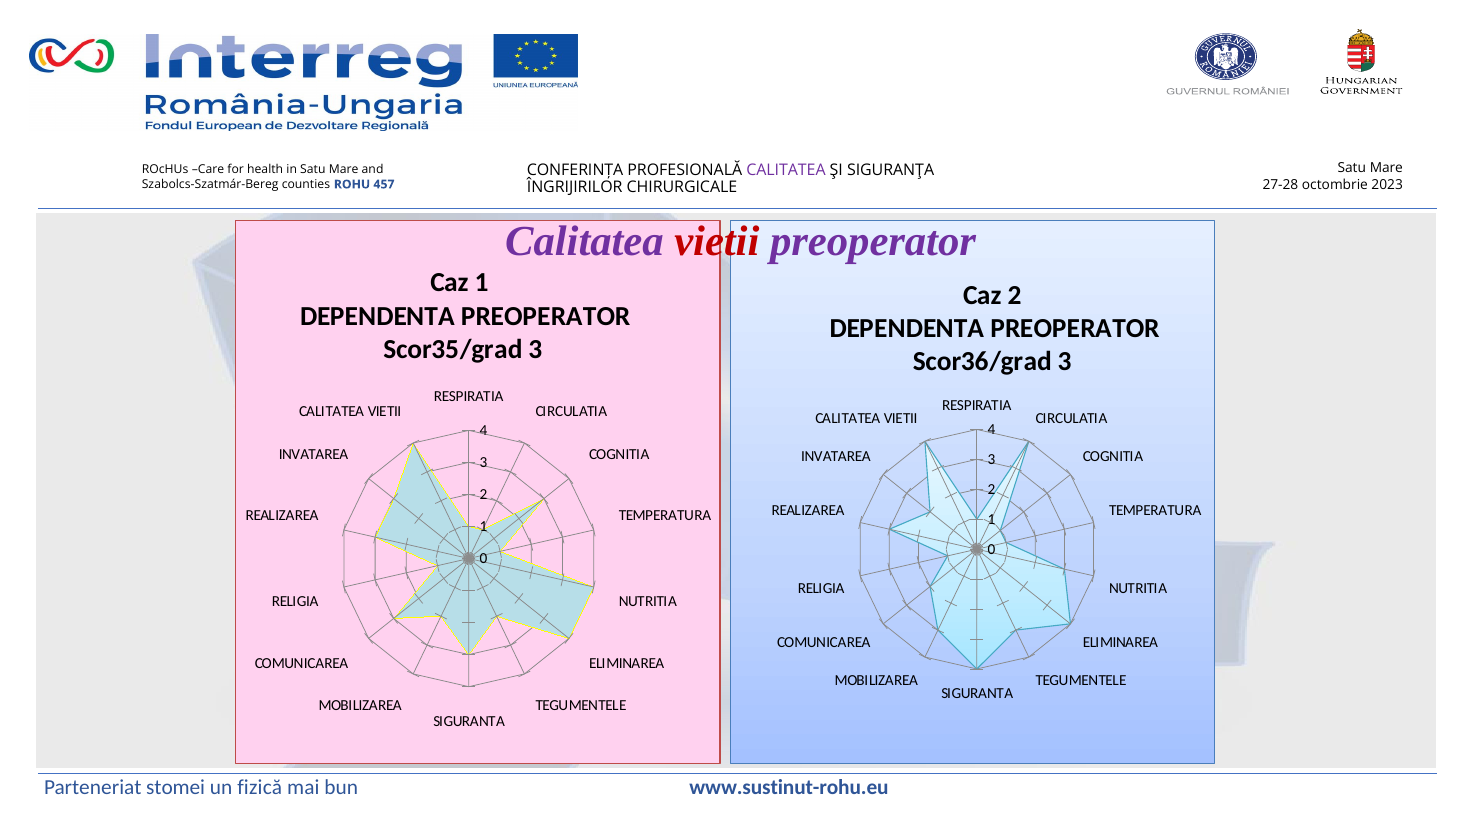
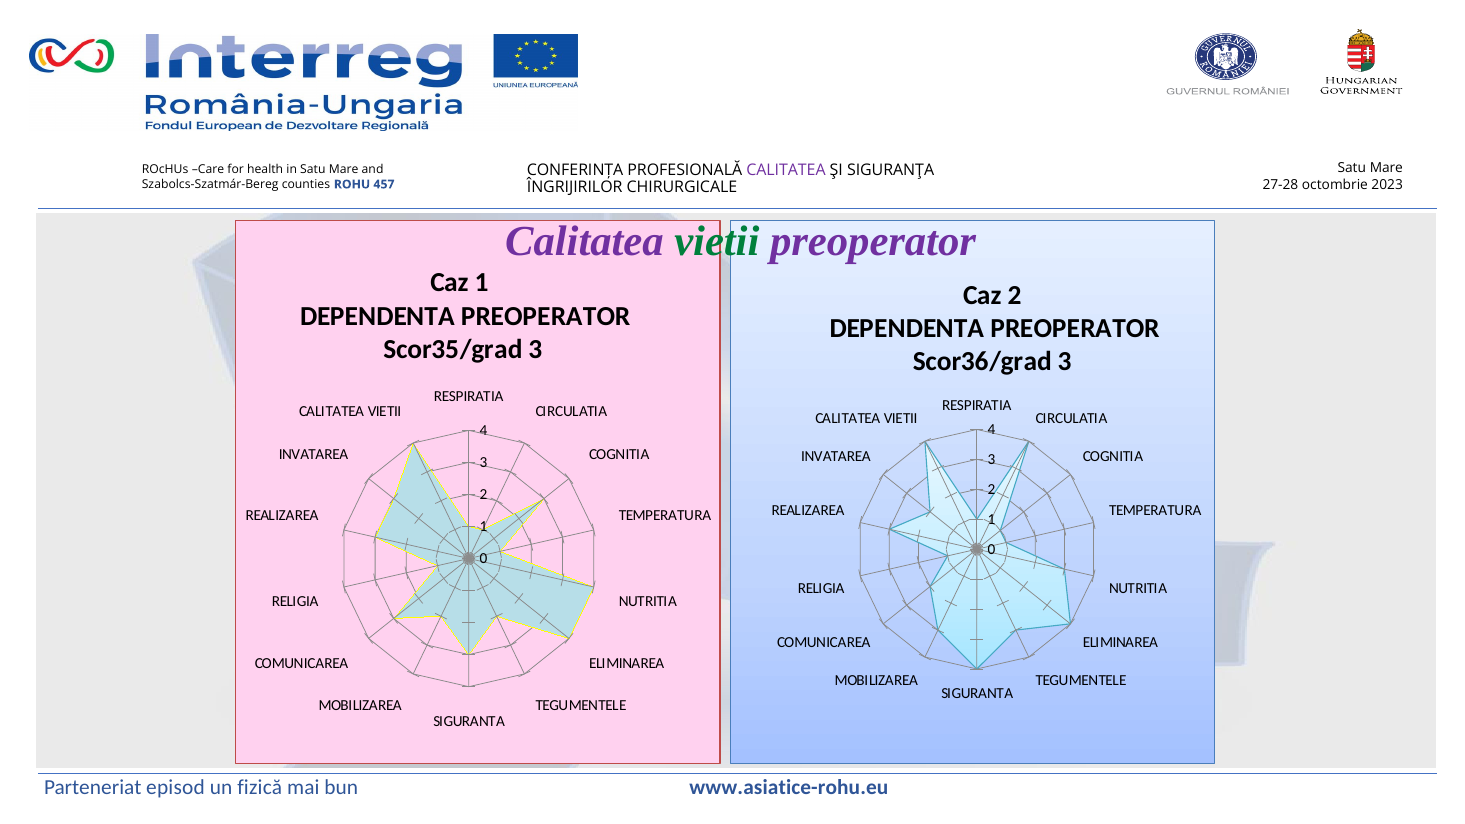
vietii at (717, 241) colour: red -> green
stomei: stomei -> episod
www.sustinut-rohu.eu: www.sustinut-rohu.eu -> www.asiatice-rohu.eu
